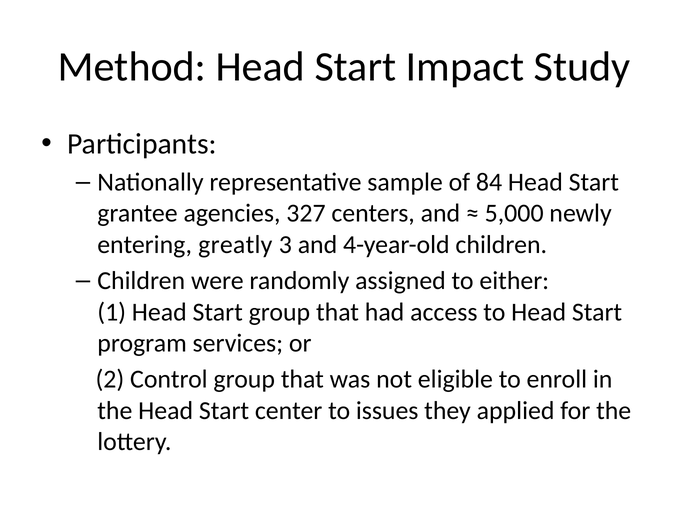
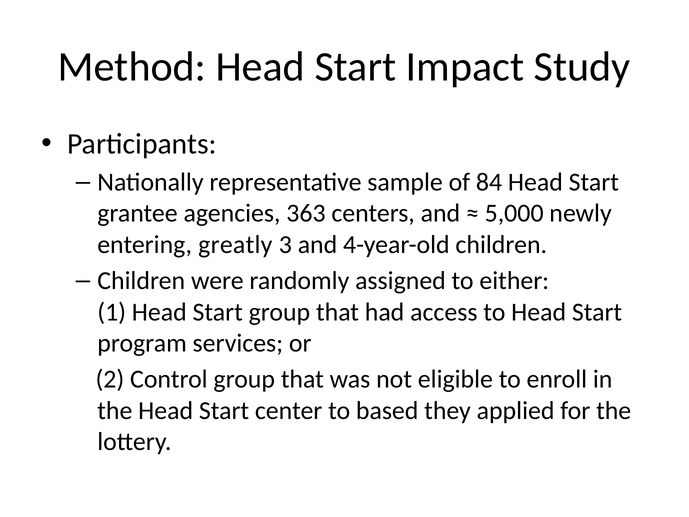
327: 327 -> 363
issues: issues -> based
